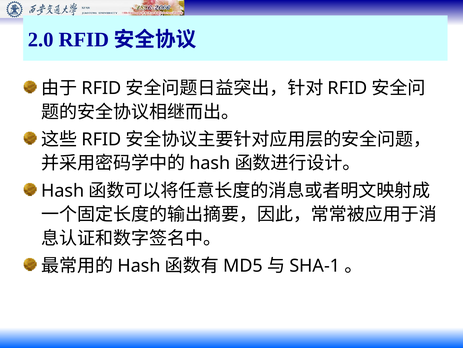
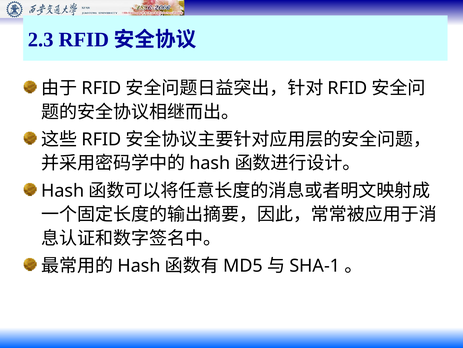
2.0: 2.0 -> 2.3
